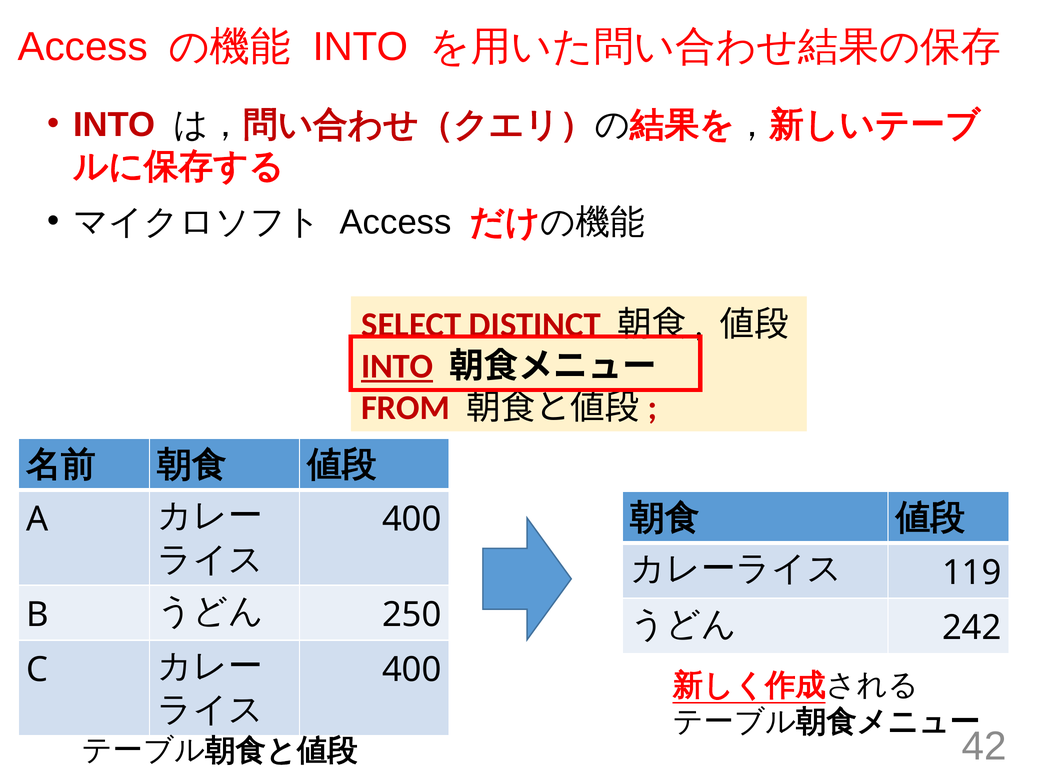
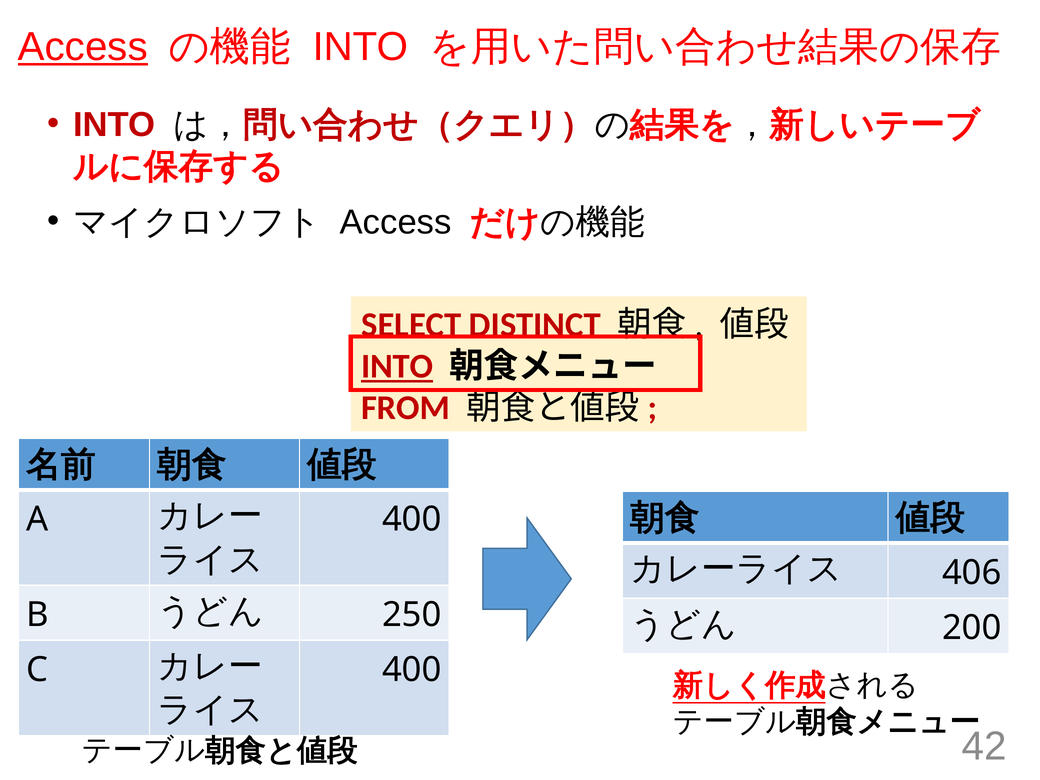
Access at (83, 47) underline: none -> present
119: 119 -> 406
242: 242 -> 200
